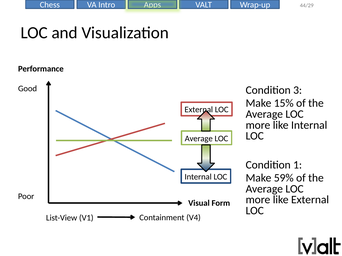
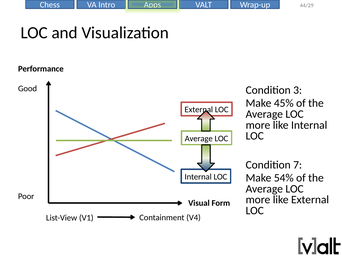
15%: 15% -> 45%
1: 1 -> 7
59%: 59% -> 54%
